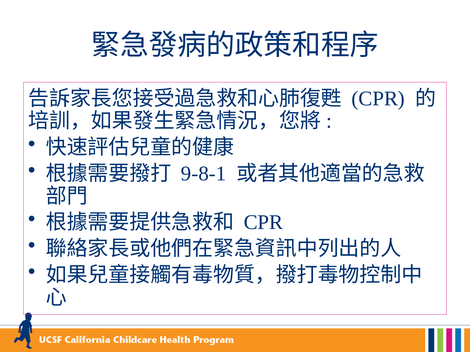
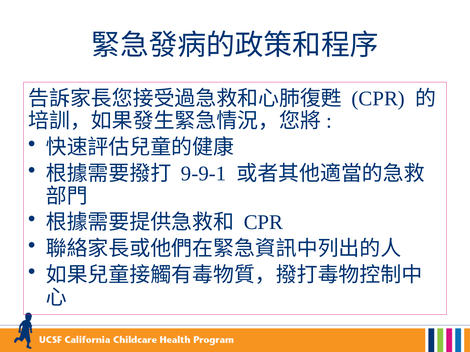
9-8-1: 9-8-1 -> 9-9-1
